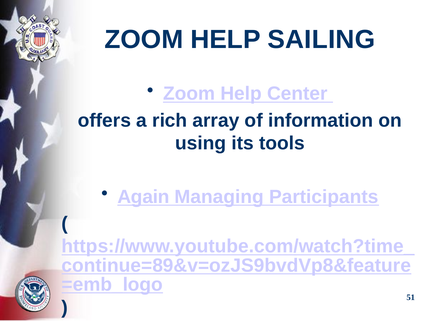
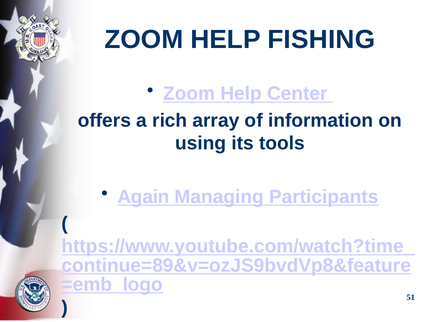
SAILING: SAILING -> FISHING
